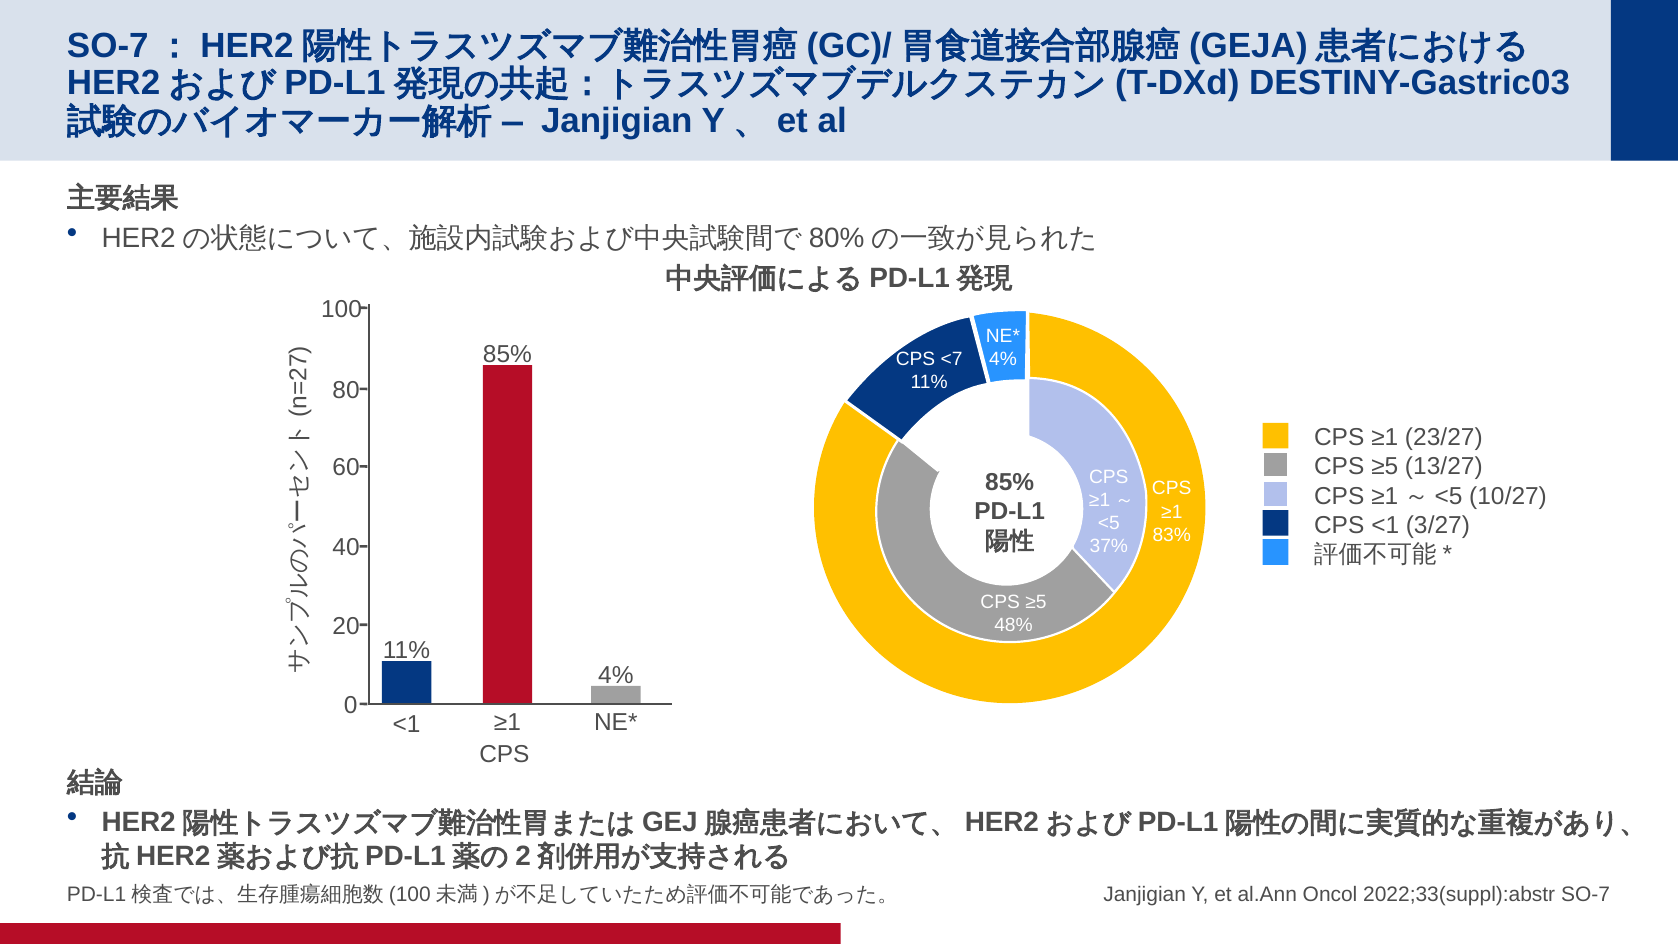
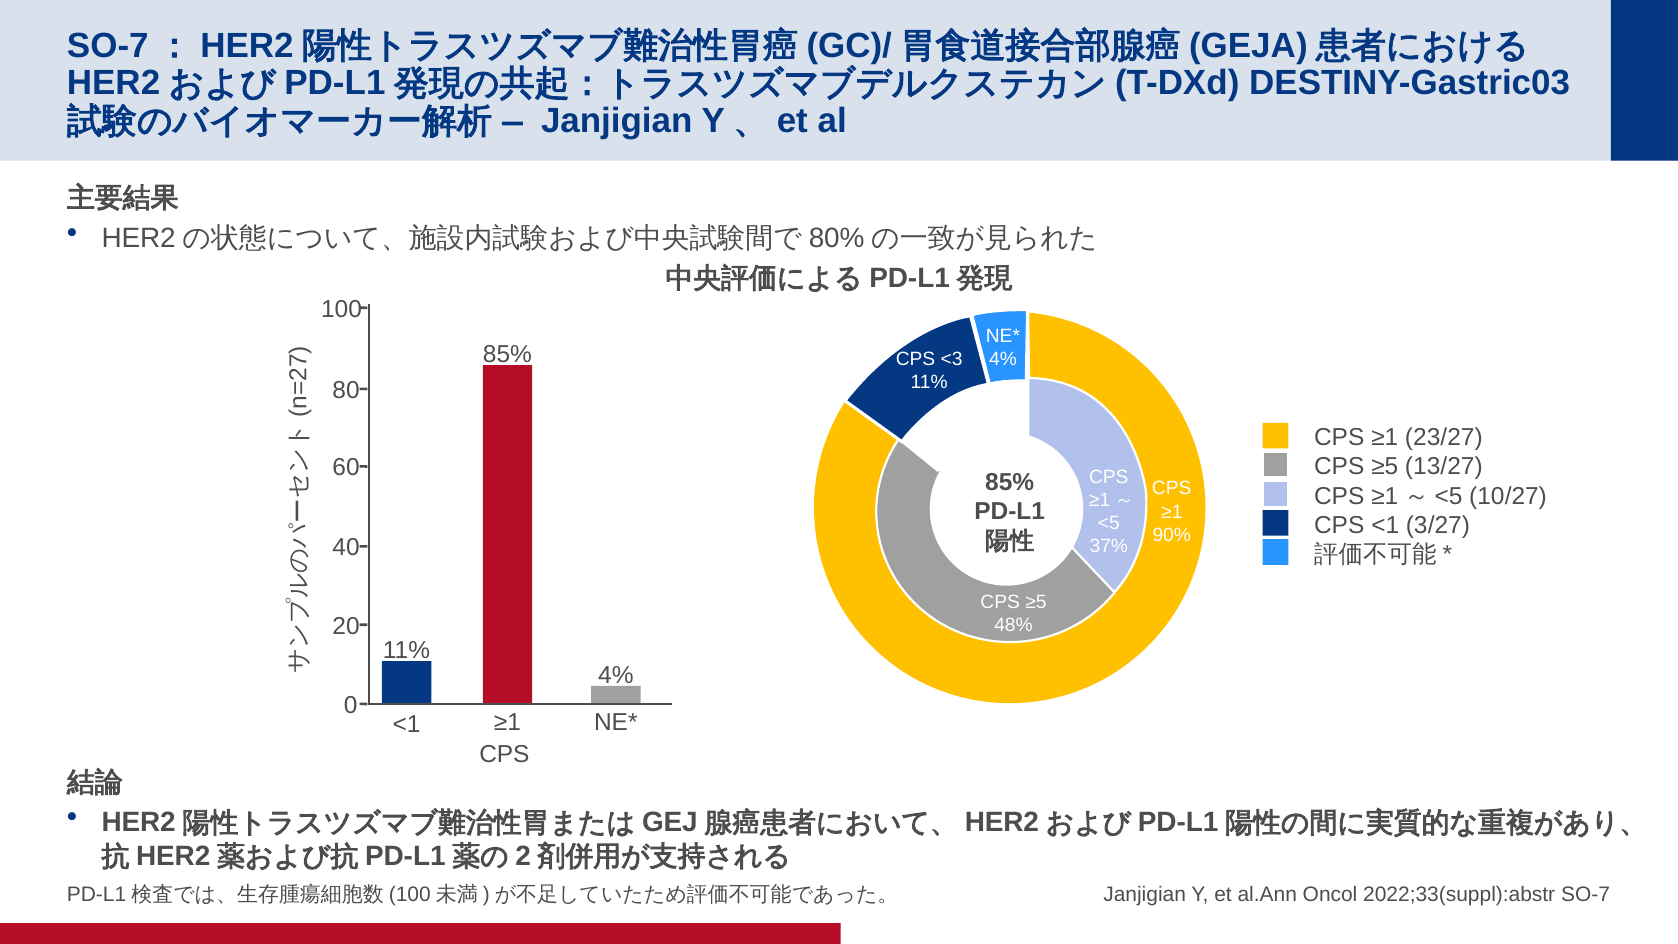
<7: <7 -> <3
83%: 83% -> 90%
